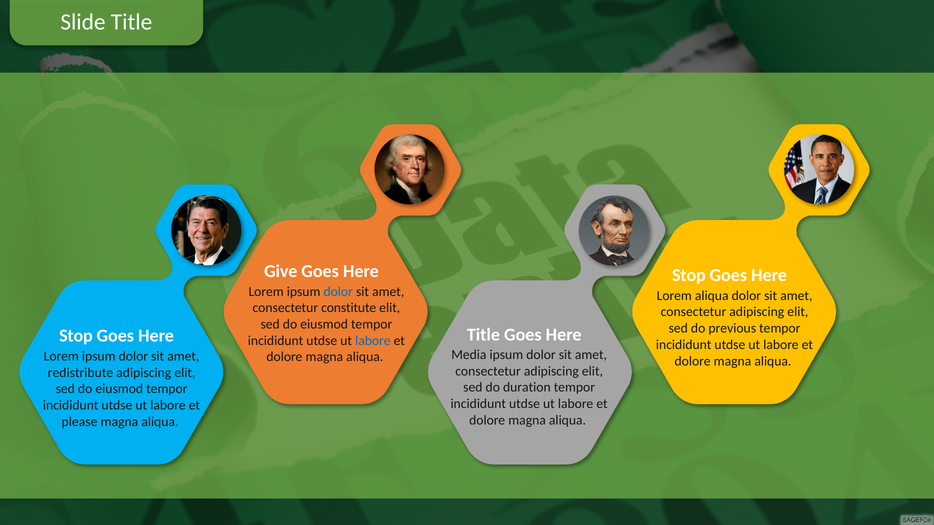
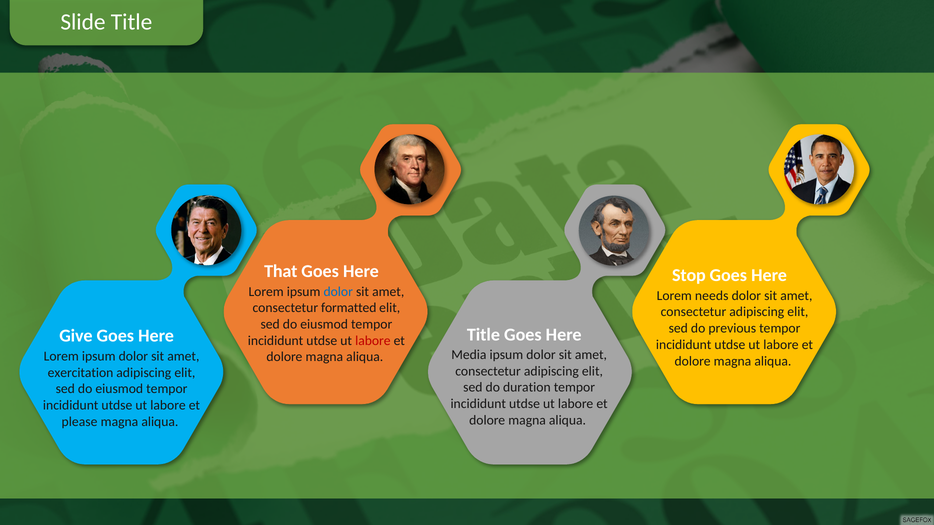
Give: Give -> That
Lorem aliqua: aliqua -> needs
constitute: constitute -> formatted
Stop at (76, 336): Stop -> Give
labore at (373, 341) colour: blue -> red
redistribute: redistribute -> exercitation
